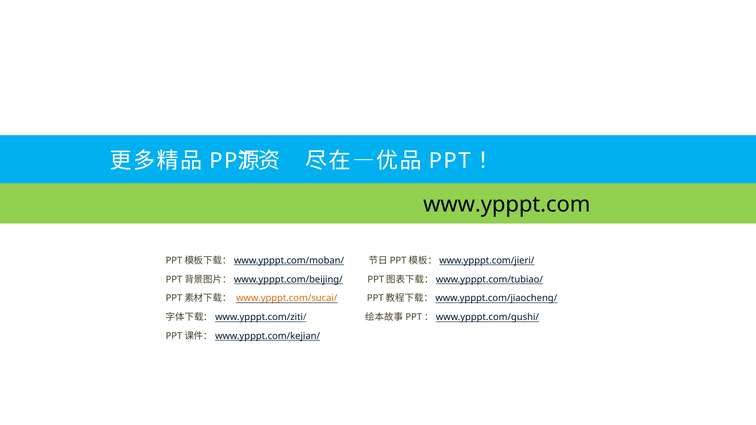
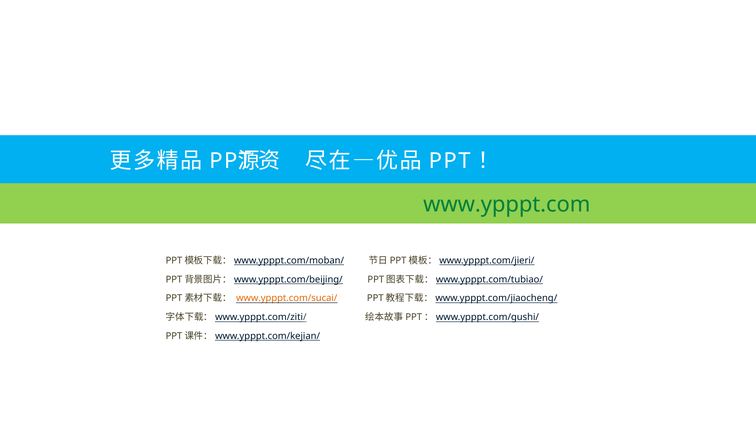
www.ypppt.com colour: black -> green
